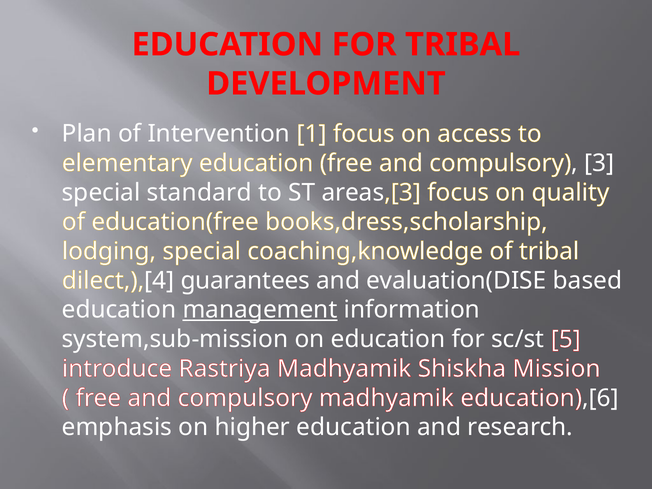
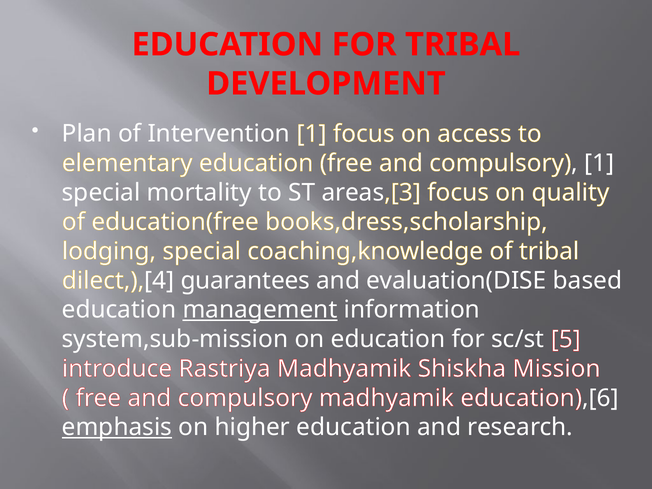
compulsory 3: 3 -> 1
standard: standard -> mortality
emphasis underline: none -> present
